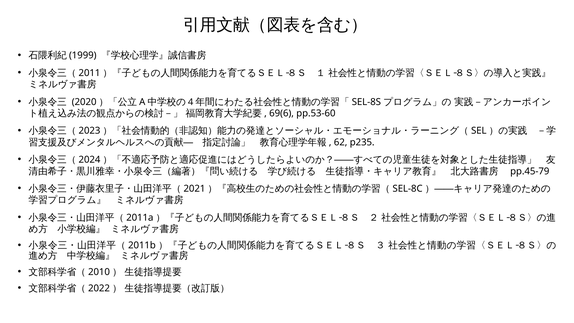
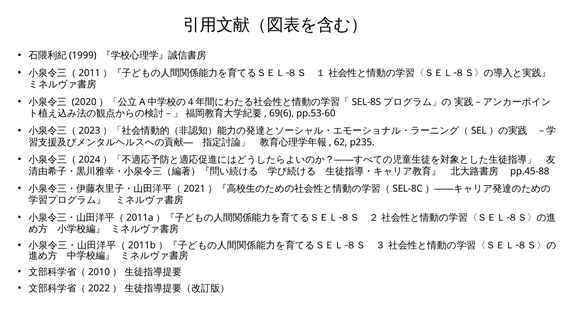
pp.45-79: pp.45-79 -> pp.45-88
